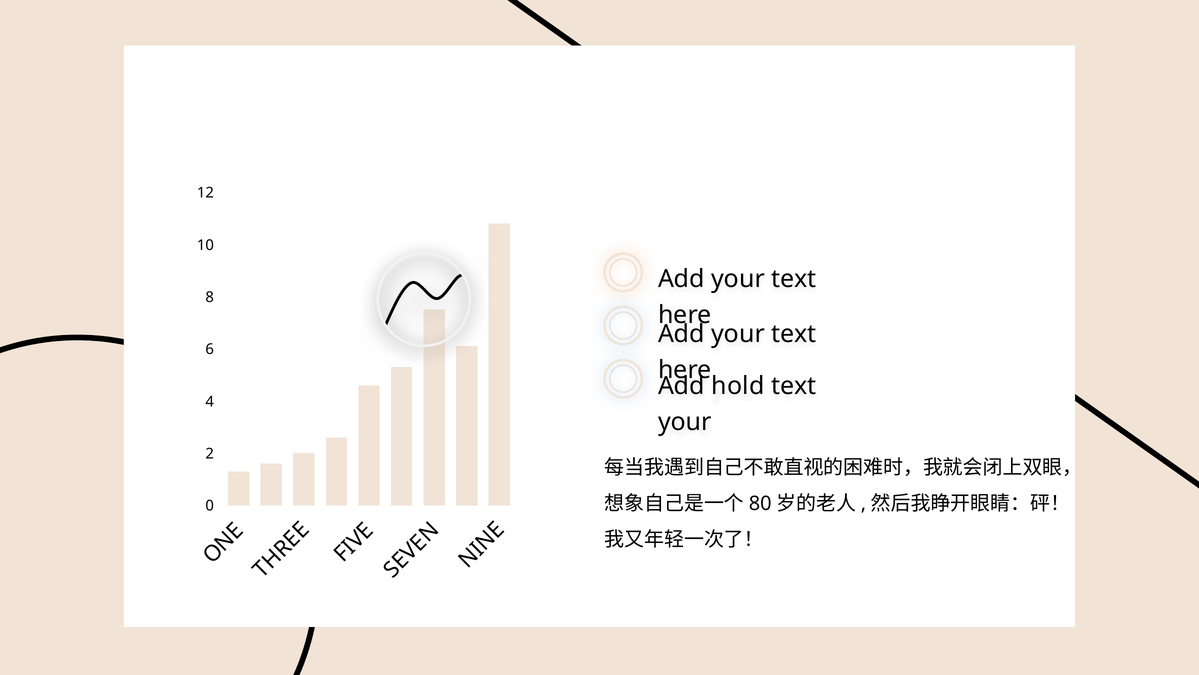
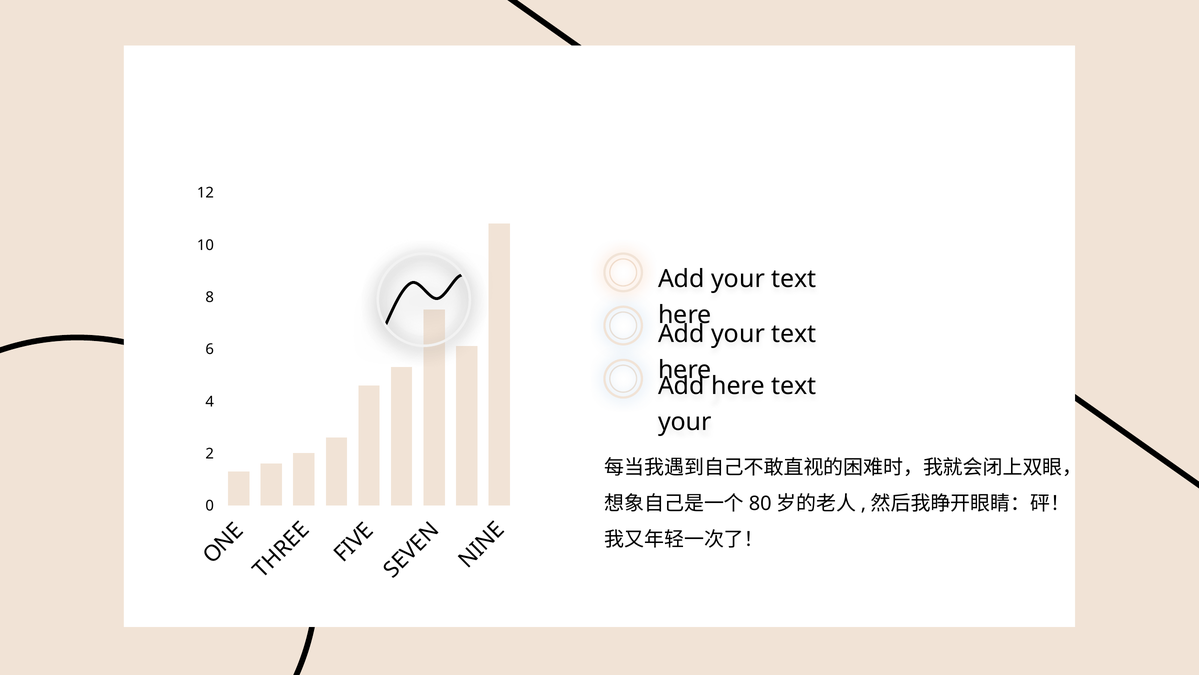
Add hold: hold -> here
